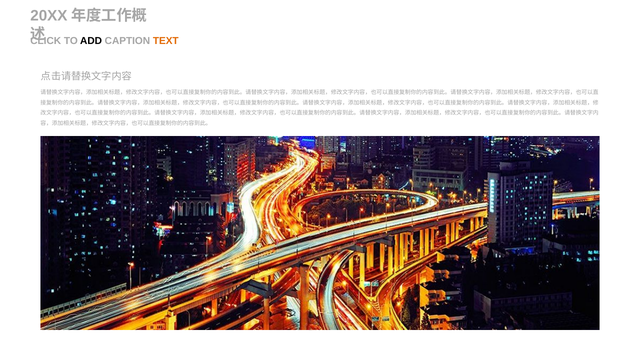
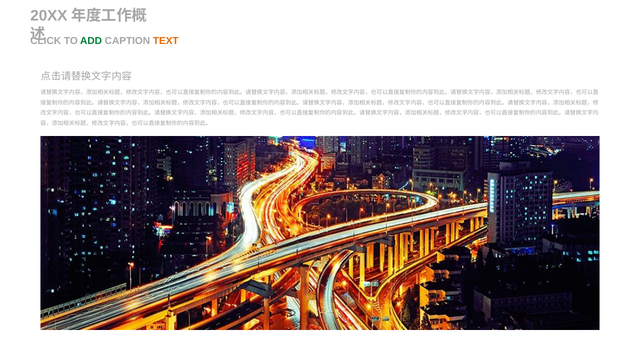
ADD colour: black -> green
